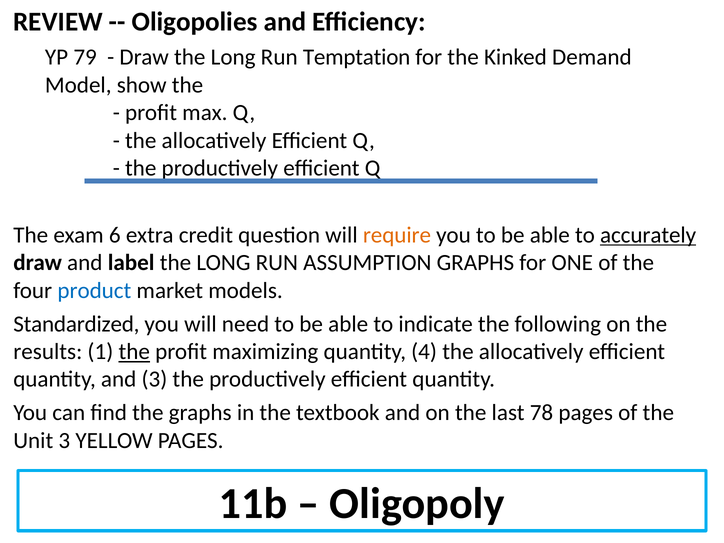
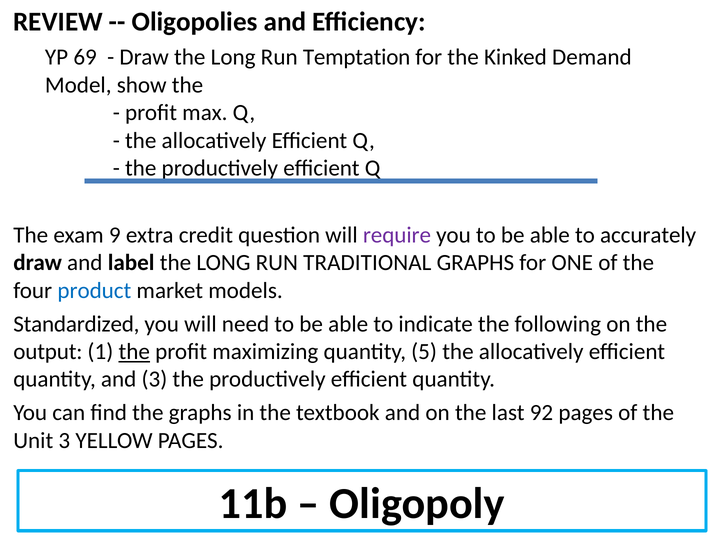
79: 79 -> 69
6: 6 -> 9
require colour: orange -> purple
accurately underline: present -> none
ASSUMPTION: ASSUMPTION -> TRADITIONAL
results: results -> output
4: 4 -> 5
78: 78 -> 92
